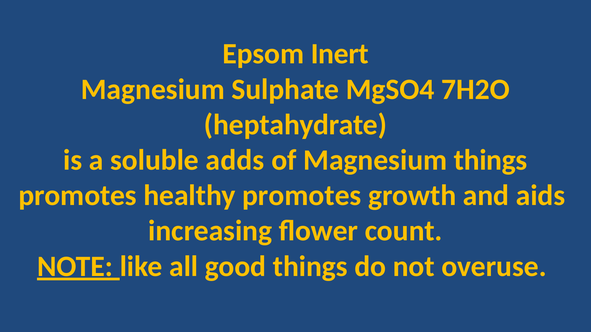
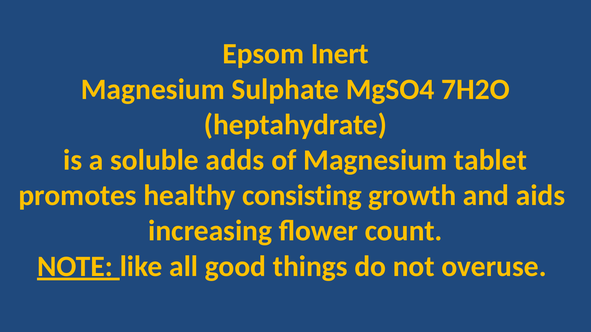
Magnesium things: things -> tablet
healthy promotes: promotes -> consisting
